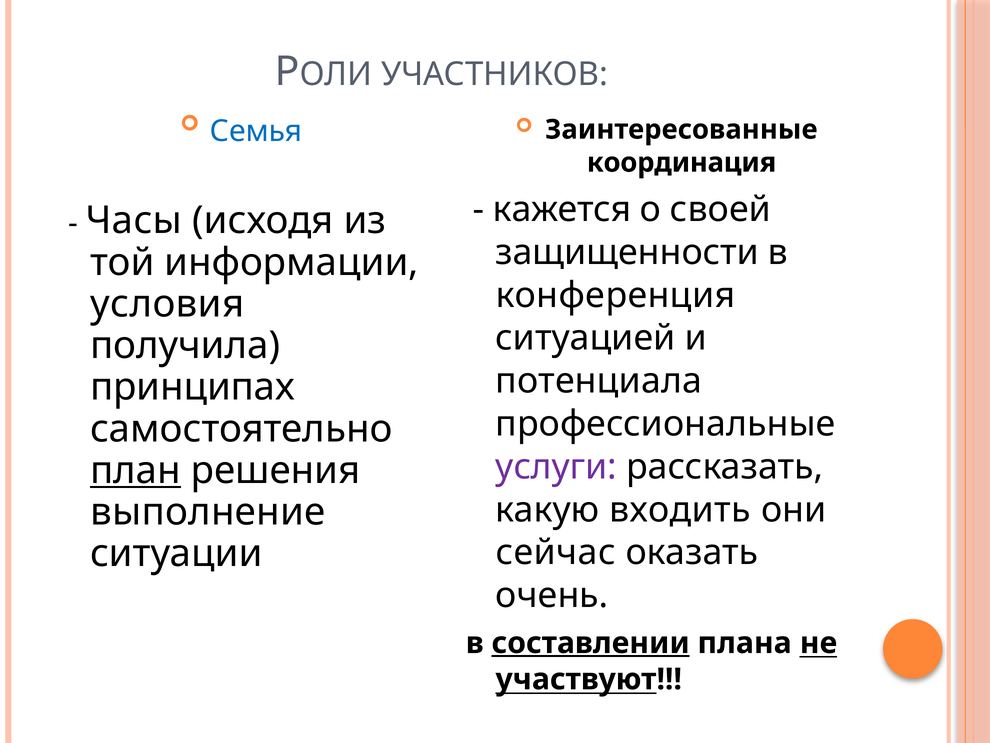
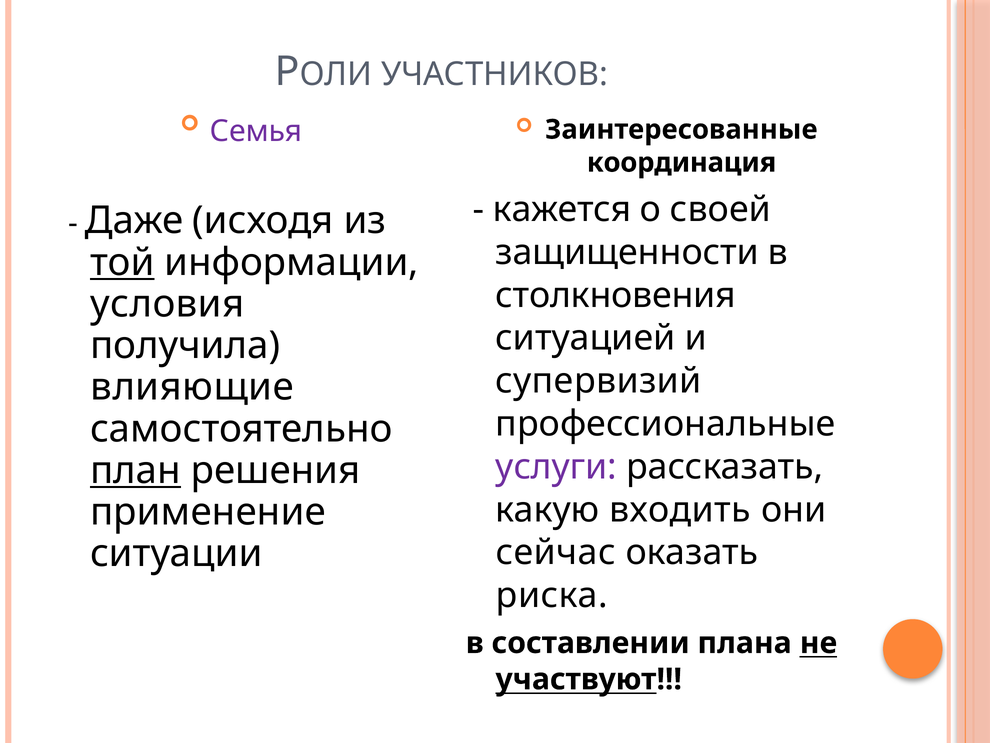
Семья colour: blue -> purple
Часы: Часы -> Даже
той underline: none -> present
конференция: конференция -> столкновения
потенциала: потенциала -> супервизий
принципах: принципах -> влияющие
выполнение: выполнение -> применение
очень: очень -> риска
составлении underline: present -> none
